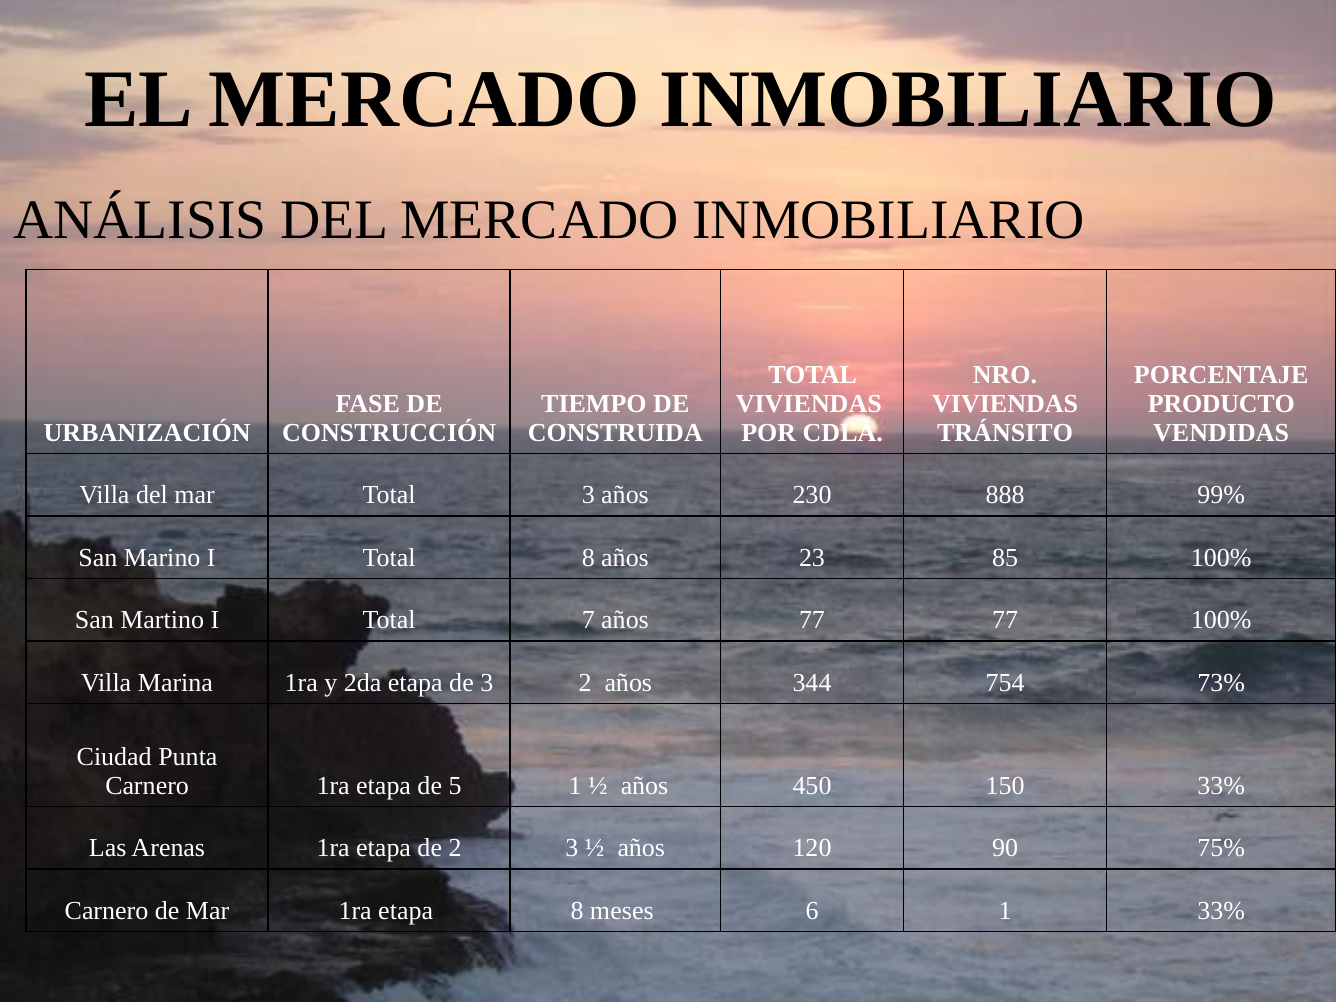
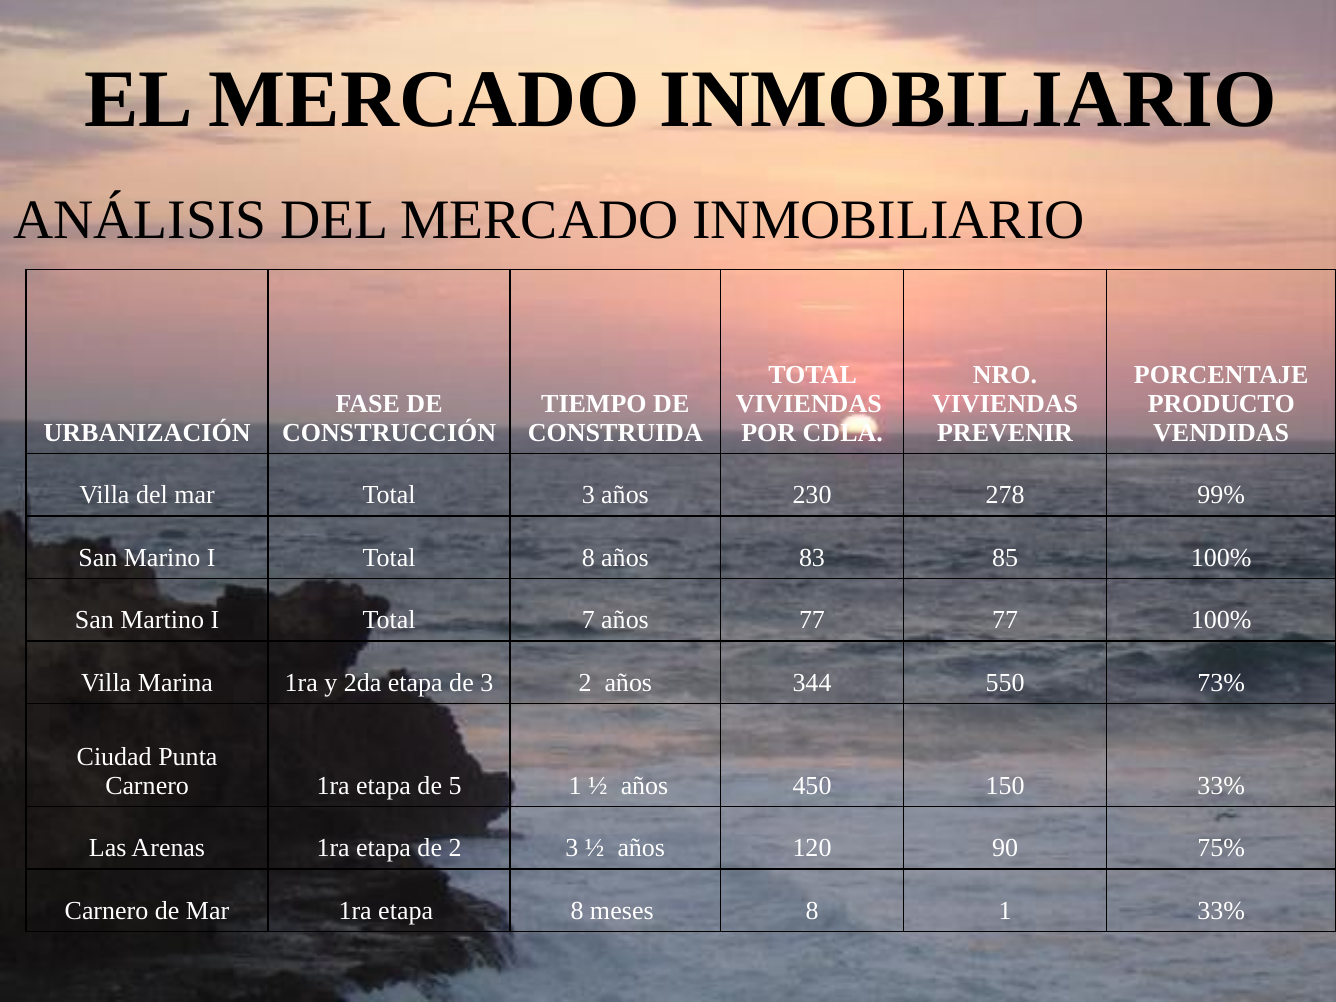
TRÁNSITO: TRÁNSITO -> PREVENIR
888: 888 -> 278
23: 23 -> 83
754: 754 -> 550
meses 6: 6 -> 8
